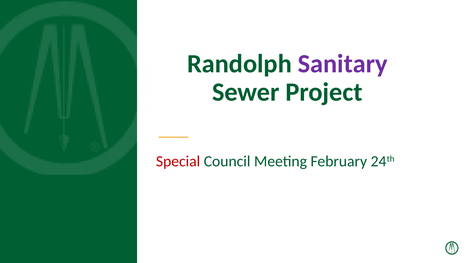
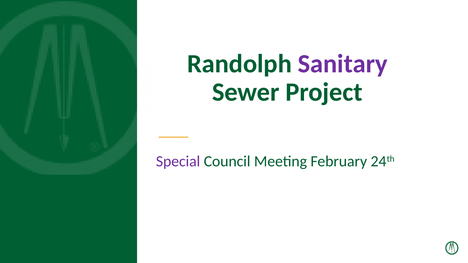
Special colour: red -> purple
